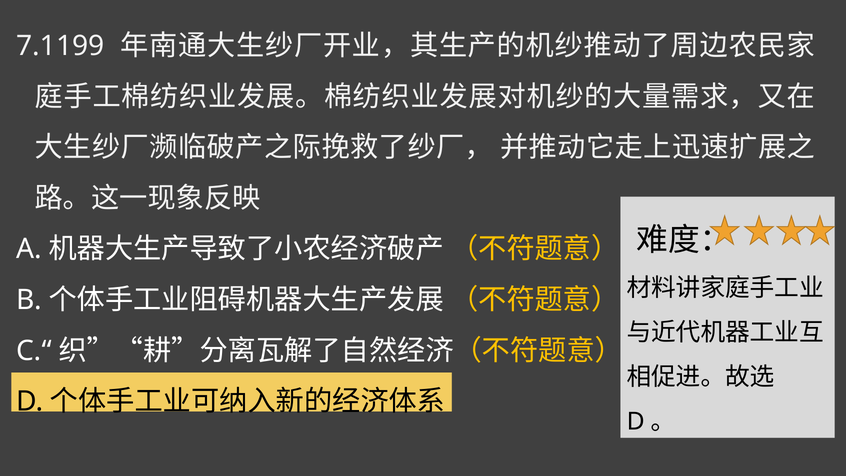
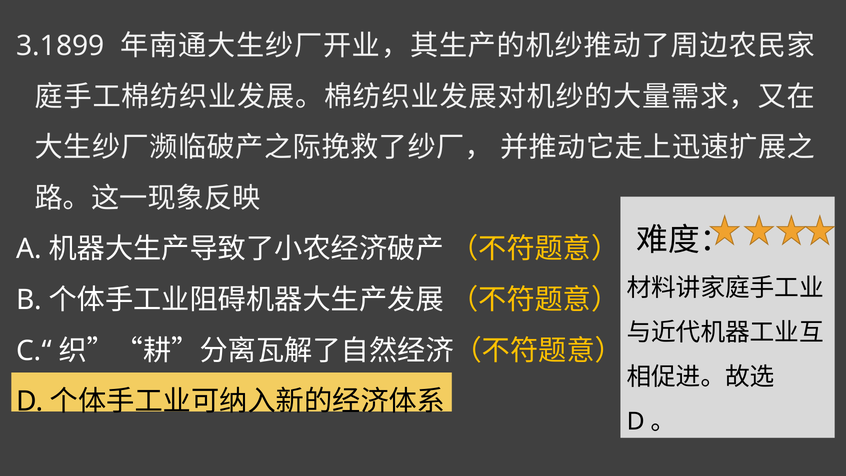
7.1199: 7.1199 -> 3.1899
